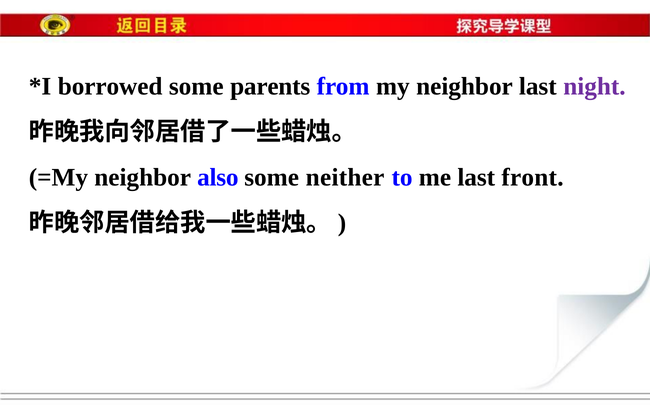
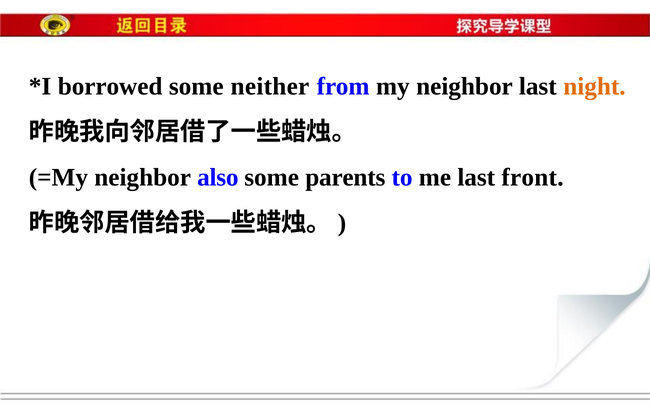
parents: parents -> neither
night colour: purple -> orange
neither: neither -> parents
